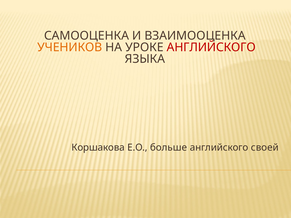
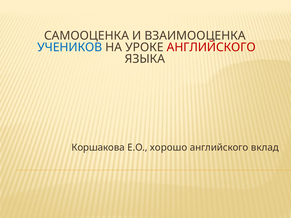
УЧЕНИКОВ colour: orange -> blue
больше: больше -> хорошо
своей: своей -> вклад
